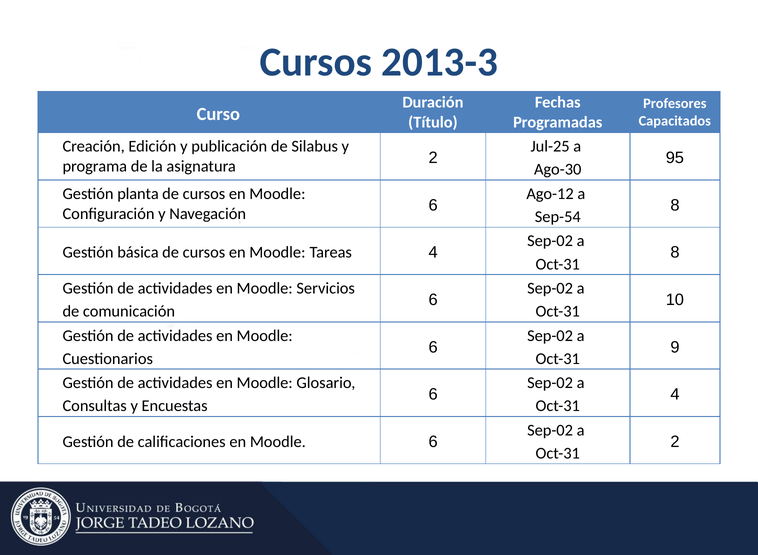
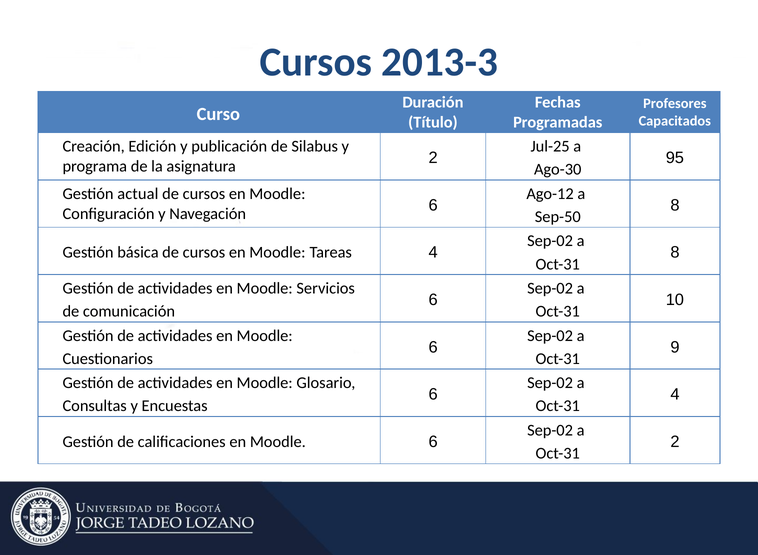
planta: planta -> actual
Sep-54: Sep-54 -> Sep-50
